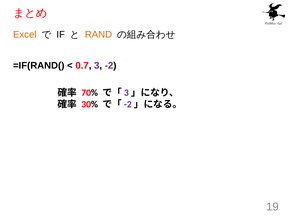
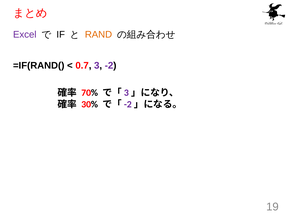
Excel colour: orange -> purple
